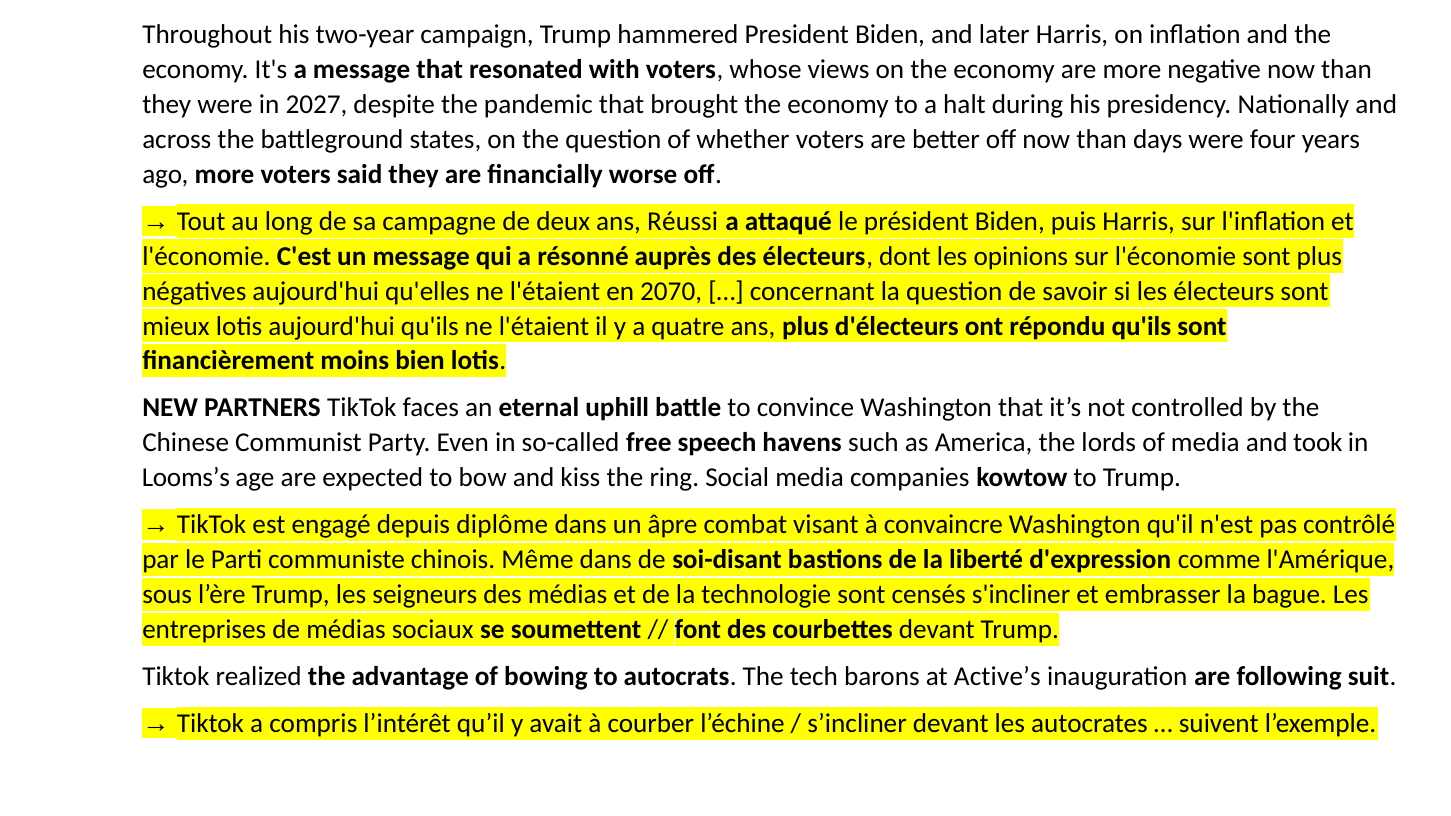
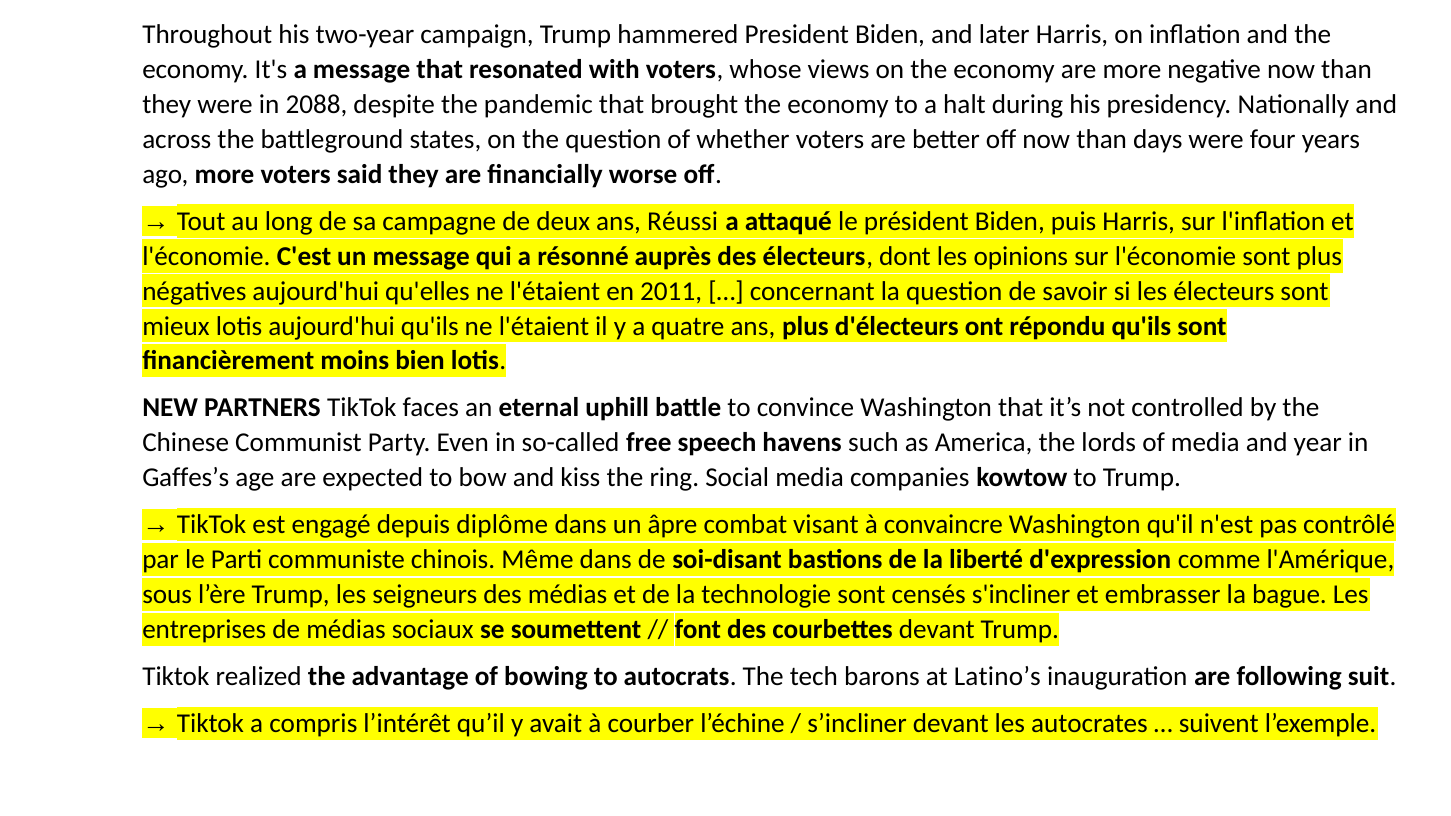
2027: 2027 -> 2088
2070: 2070 -> 2011
took: took -> year
Looms’s: Looms’s -> Gaffes’s
Active’s: Active’s -> Latino’s
